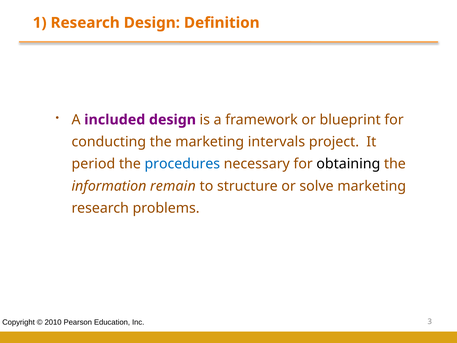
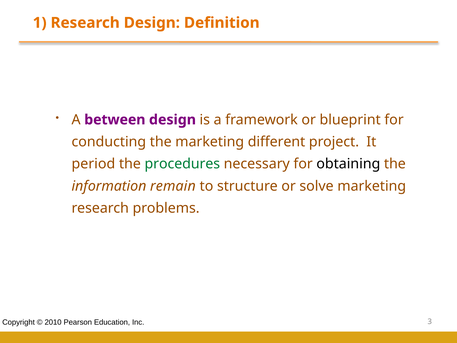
included: included -> between
intervals: intervals -> different
procedures colour: blue -> green
